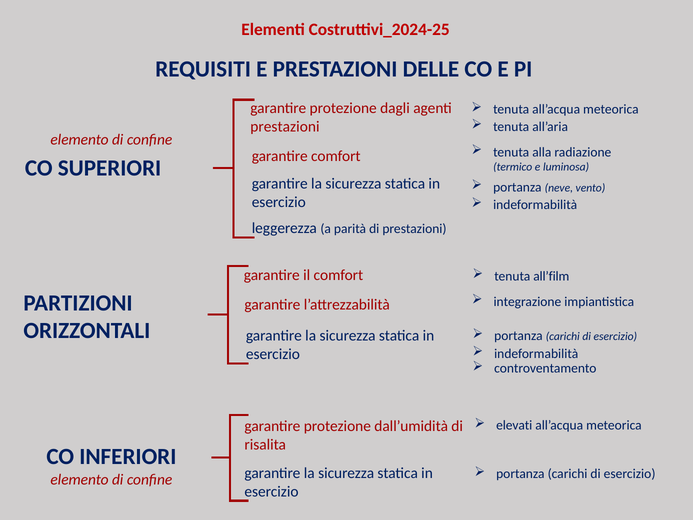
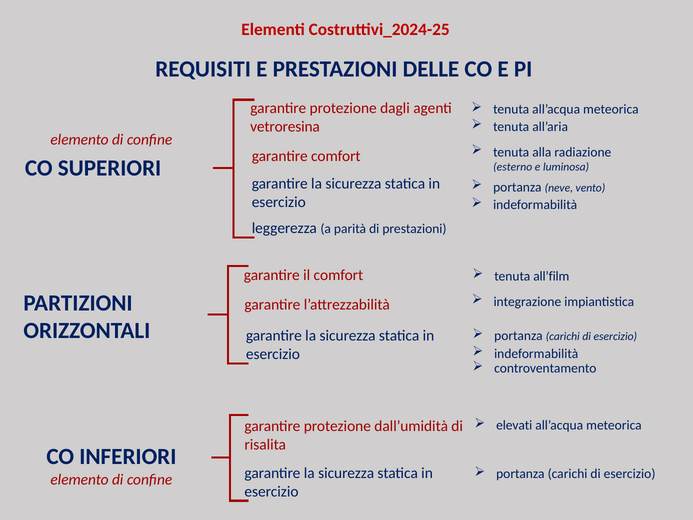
prestazioni at (285, 126): prestazioni -> vetroresina
termico: termico -> esterno
